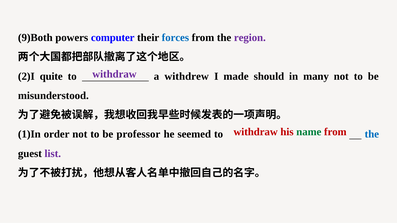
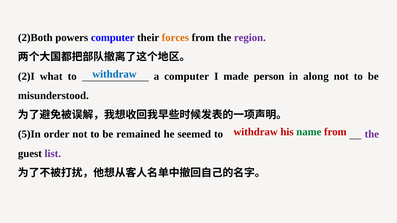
9)Both: 9)Both -> 2)Both
forces colour: blue -> orange
withdraw at (114, 74) colour: purple -> blue
quite: quite -> what
a withdrew: withdrew -> computer
should: should -> person
many: many -> along
1)In: 1)In -> 5)In
professor: professor -> remained
the at (372, 134) colour: blue -> purple
